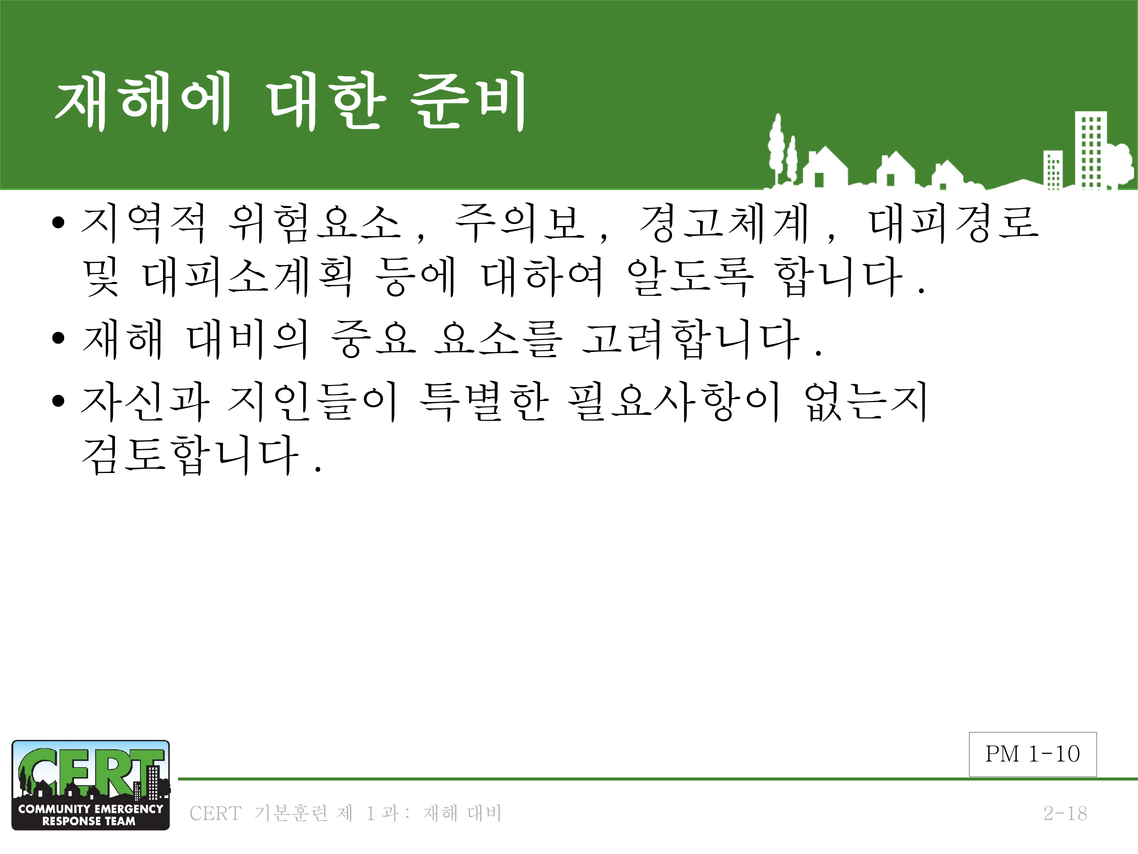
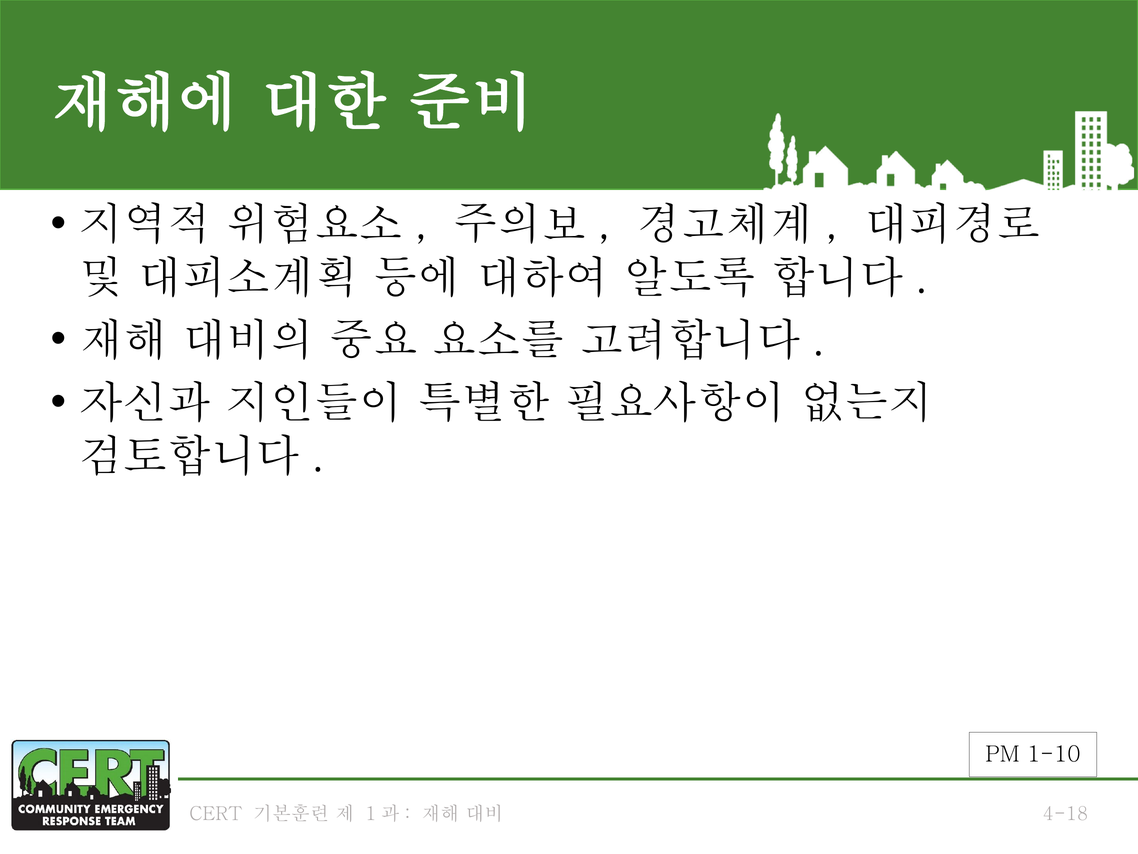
2-18: 2-18 -> 4-18
